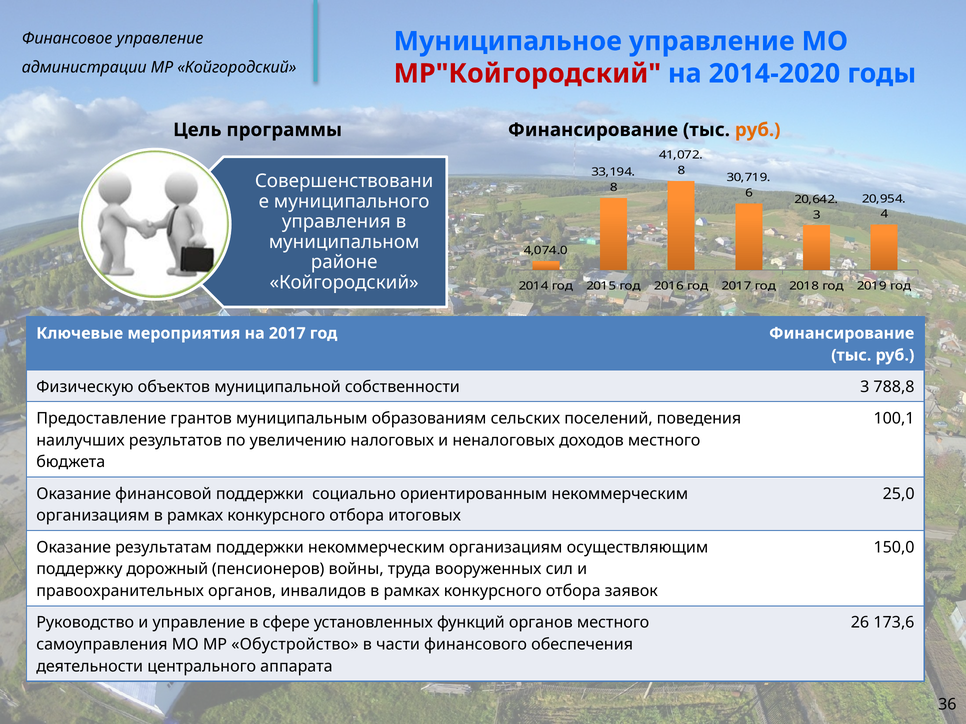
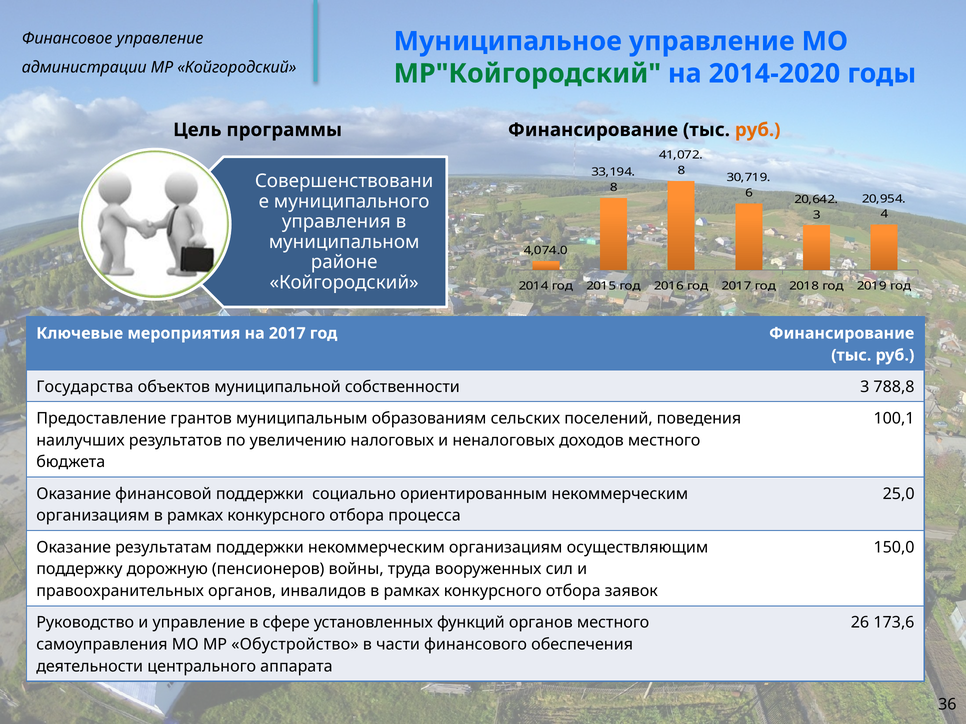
МР"Койгородский colour: red -> green
Физическую: Физическую -> Государства
итоговых: итоговых -> процесса
дорожный: дорожный -> дорожную
